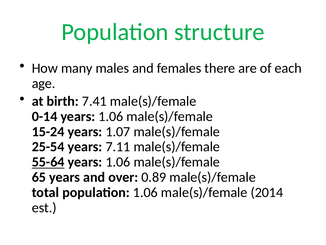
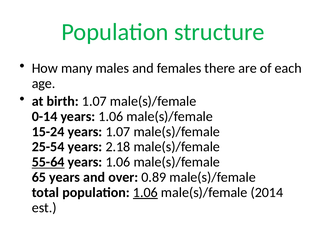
birth 7.41: 7.41 -> 1.07
7.11: 7.11 -> 2.18
1.06 at (145, 192) underline: none -> present
